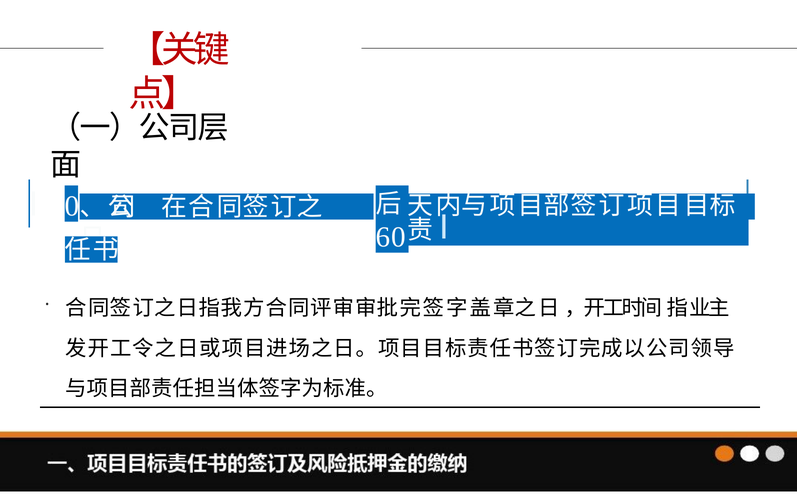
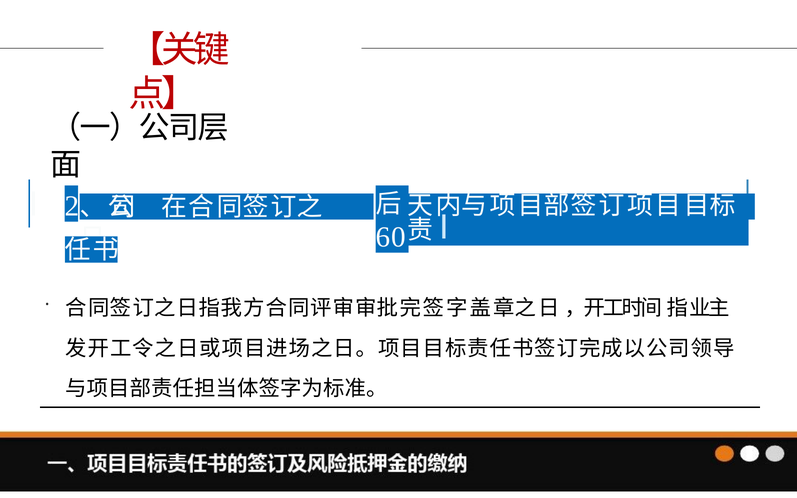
0: 0 -> 2
